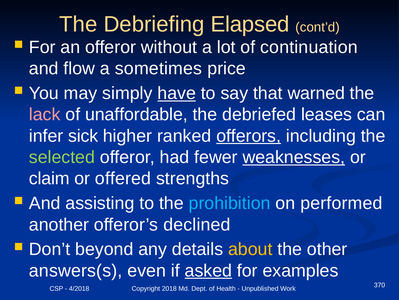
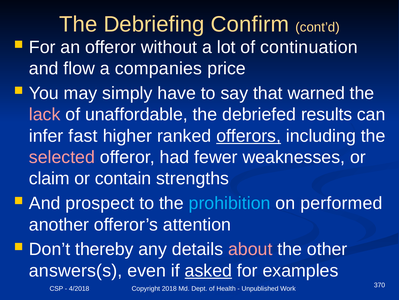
Elapsed: Elapsed -> Confirm
sometimes: sometimes -> companies
have underline: present -> none
leases: leases -> results
sick: sick -> fast
selected colour: light green -> pink
weaknesses underline: present -> none
offered: offered -> contain
assisting: assisting -> prospect
declined: declined -> attention
beyond: beyond -> thereby
about colour: yellow -> pink
